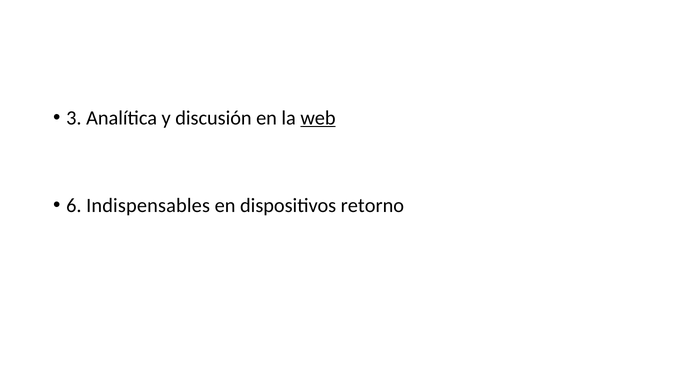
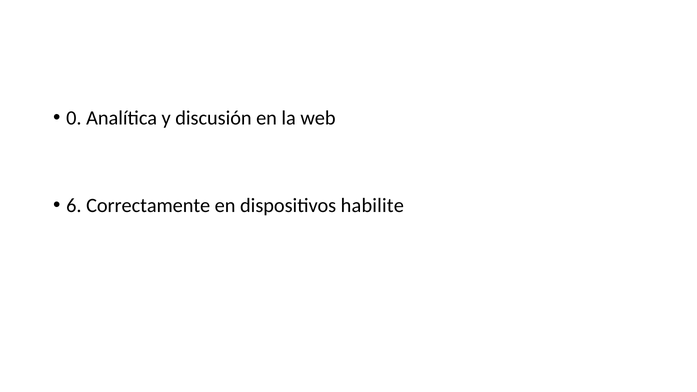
3: 3 -> 0
web underline: present -> none
Indispensables: Indispensables -> Correctamente
retorno: retorno -> habilite
